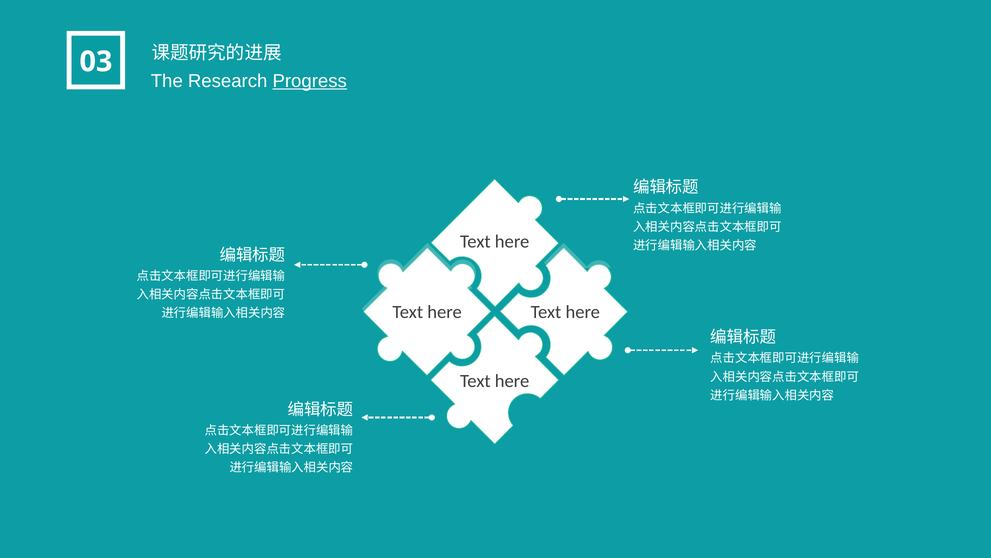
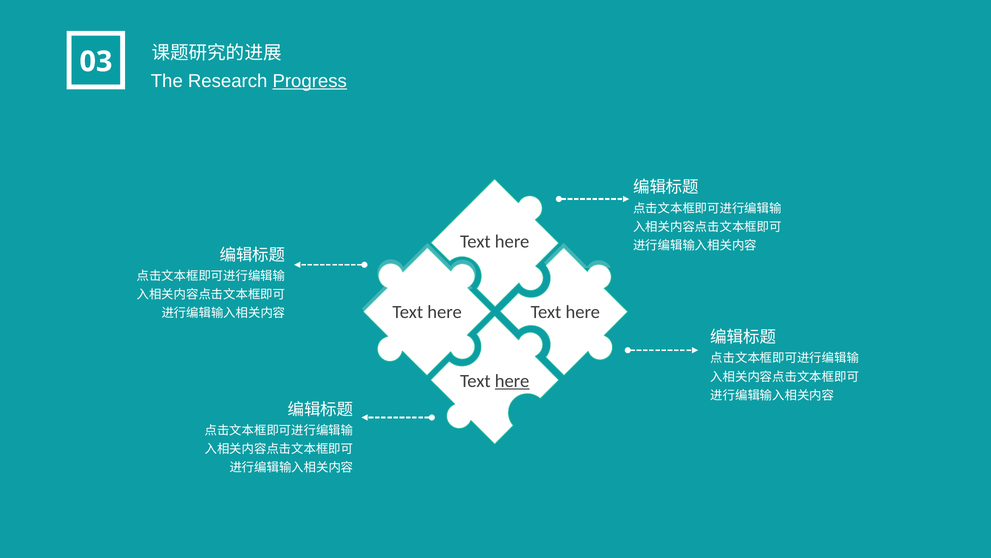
here at (512, 381) underline: none -> present
